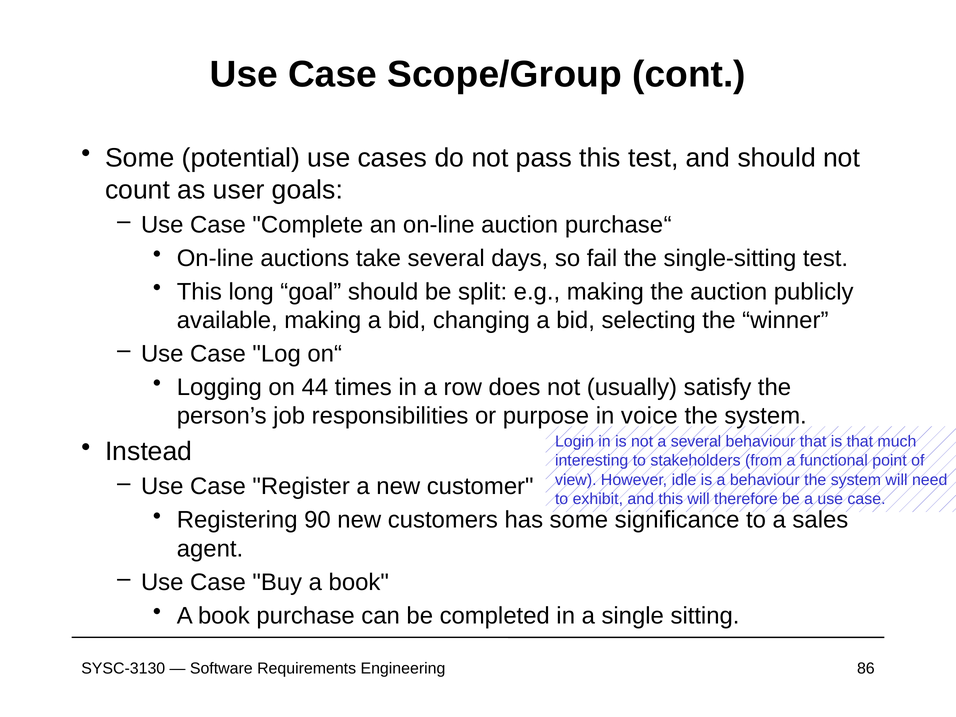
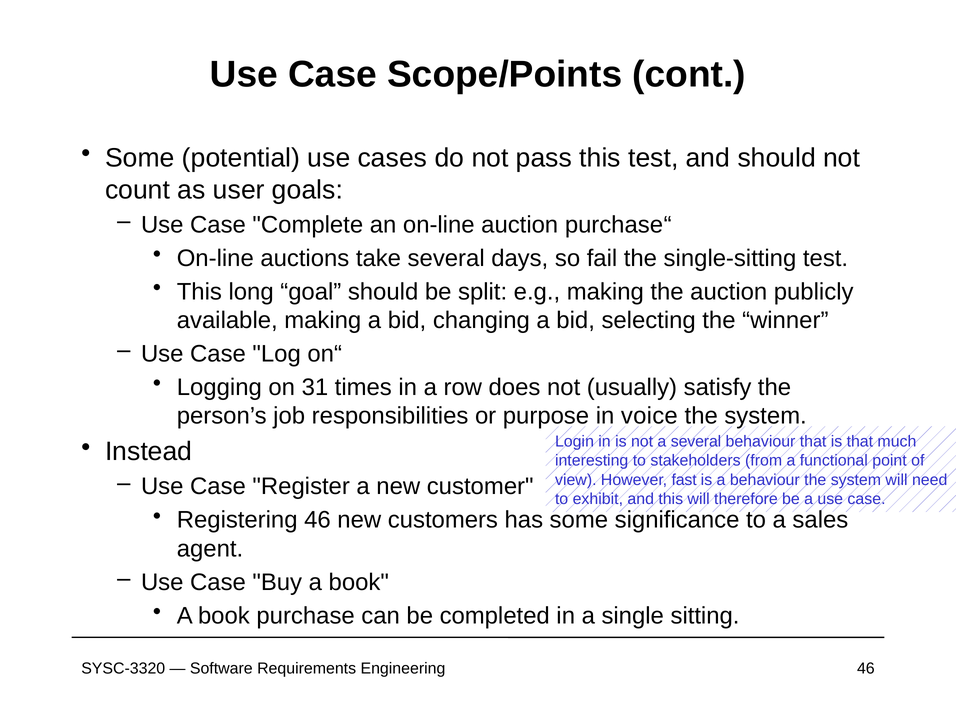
Scope/Group: Scope/Group -> Scope/Points
44: 44 -> 31
idle: idle -> fast
Registering 90: 90 -> 46
SYSC-3130: SYSC-3130 -> SYSC-3320
Engineering 86: 86 -> 46
